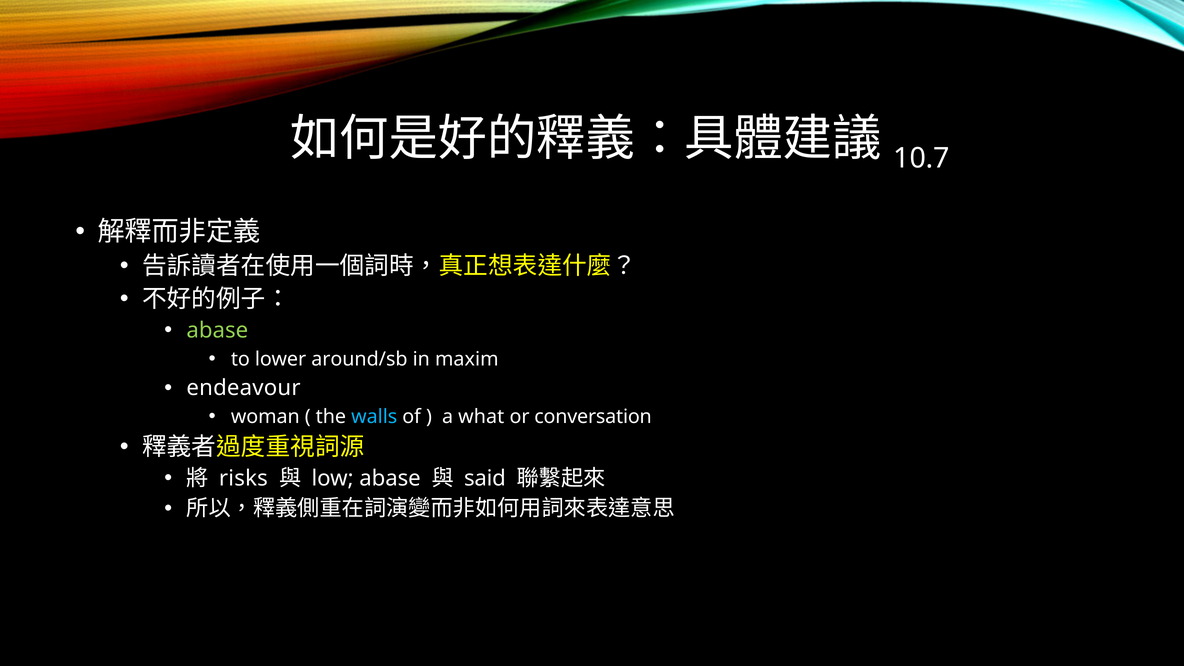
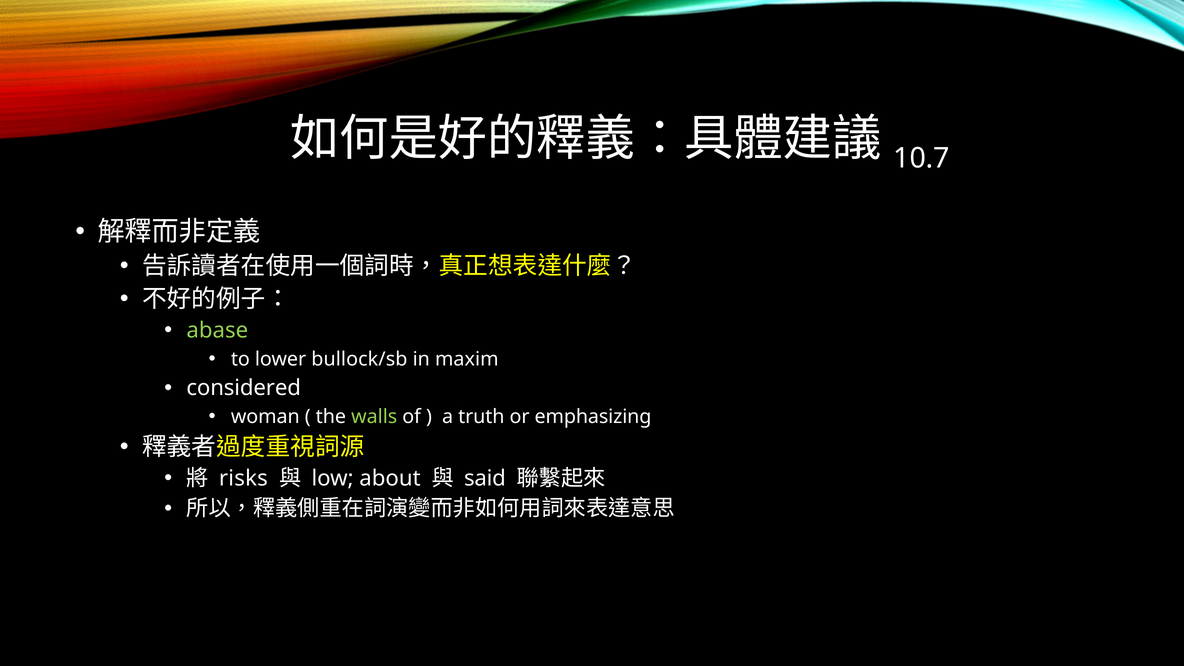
around/sb: around/sb -> bullock/sb
endeavour: endeavour -> considered
walls colour: light blue -> light green
what: what -> truth
conversation: conversation -> emphasizing
low abase: abase -> about
